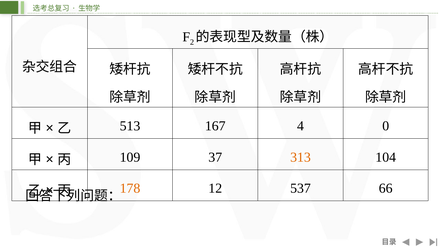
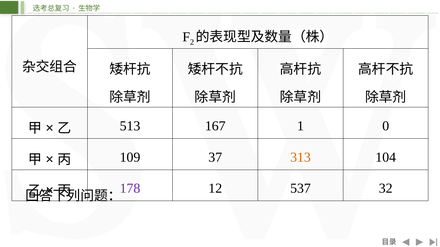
4: 4 -> 1
178 colour: orange -> purple
66: 66 -> 32
